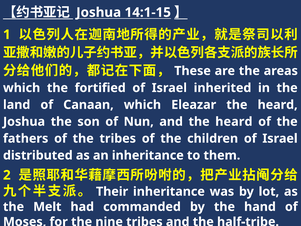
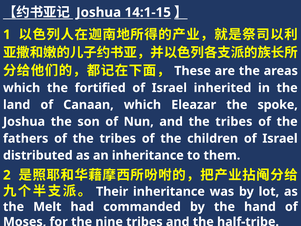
Eleazar the heard: heard -> spoke
and the heard: heard -> tribes
